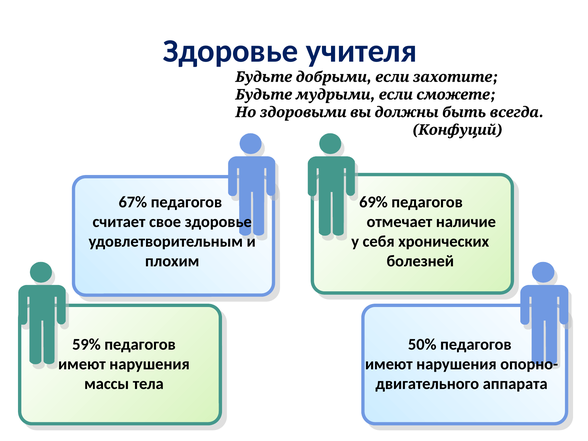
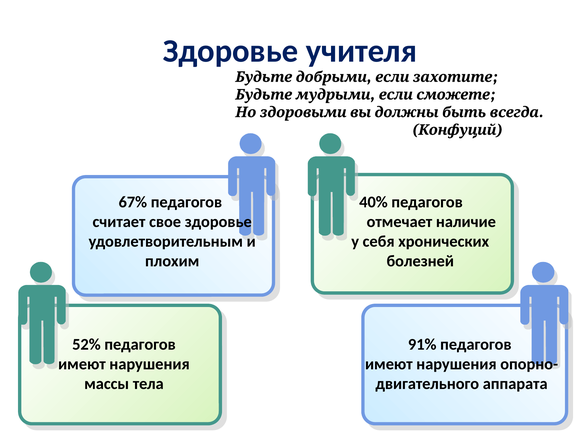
69%: 69% -> 40%
59%: 59% -> 52%
50%: 50% -> 91%
